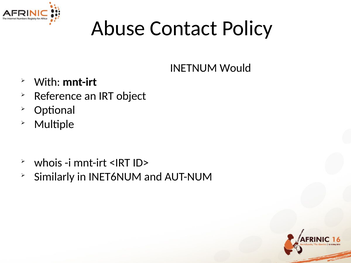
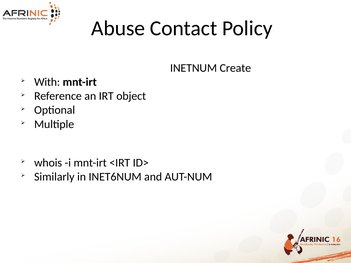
Would: Would -> Create
